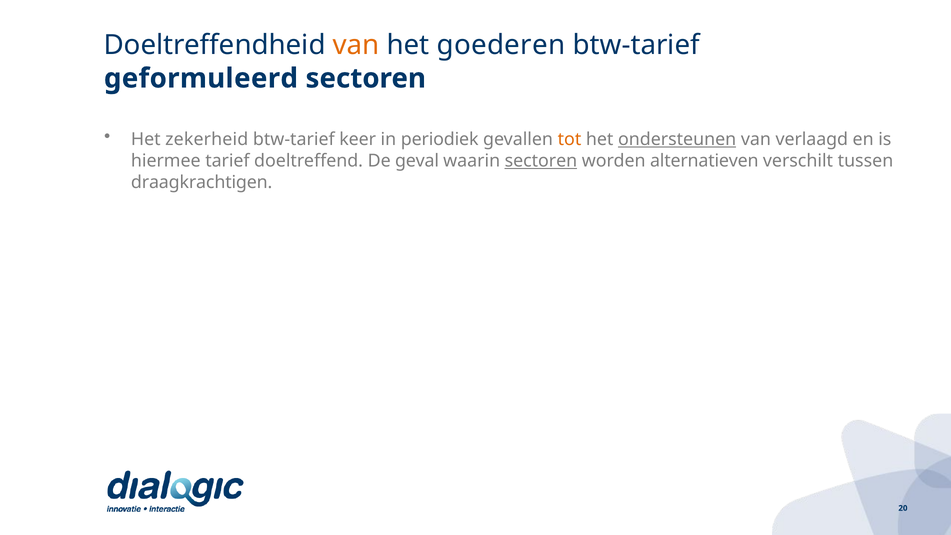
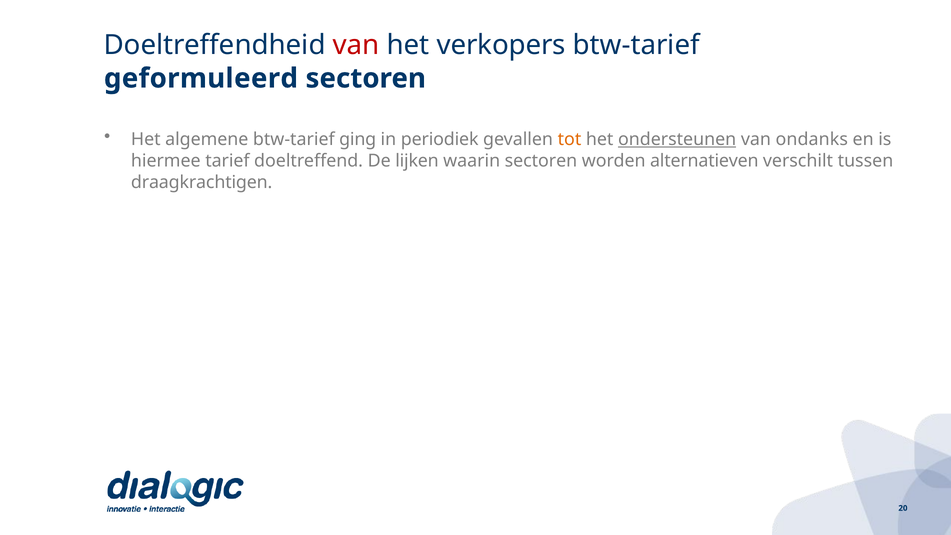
van at (356, 45) colour: orange -> red
goederen: goederen -> verkopers
zekerheid: zekerheid -> algemene
keer: keer -> ging
verlaagd: verlaagd -> ondanks
geval: geval -> lijken
sectoren at (541, 161) underline: present -> none
